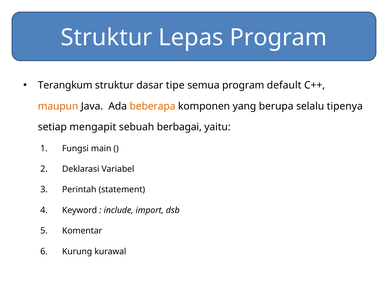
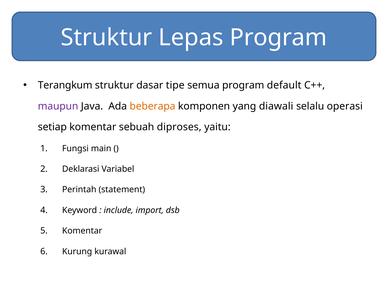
maupun colour: orange -> purple
berupa: berupa -> diawali
tipenya: tipenya -> operasi
setiap mengapit: mengapit -> komentar
berbagai: berbagai -> diproses
